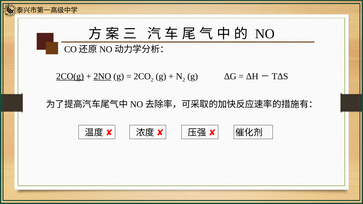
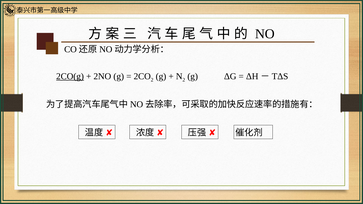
2NO underline: present -> none
